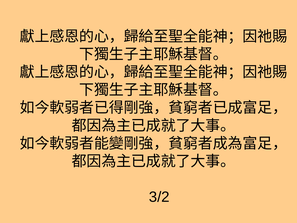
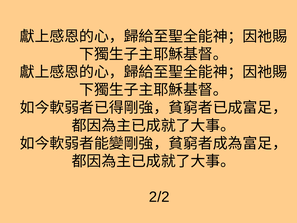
3/2: 3/2 -> 2/2
